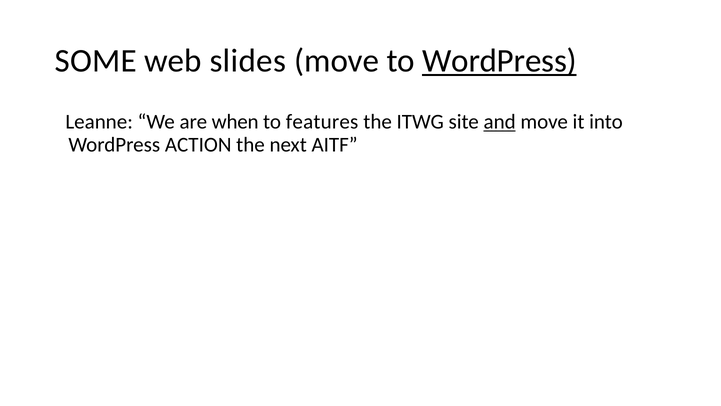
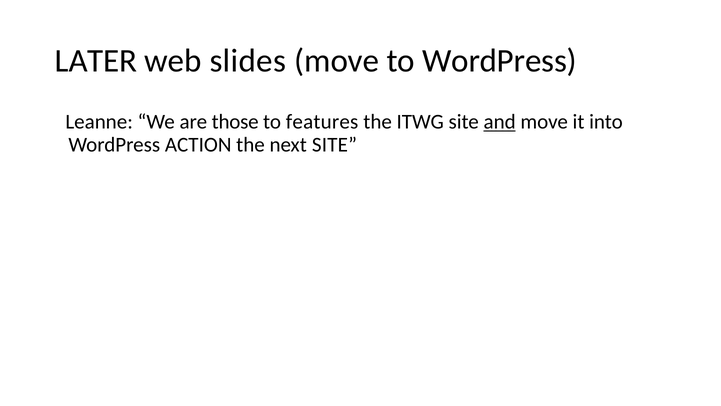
SOME: SOME -> LATER
WordPress at (499, 61) underline: present -> none
when: when -> those
next AITF: AITF -> SITE
